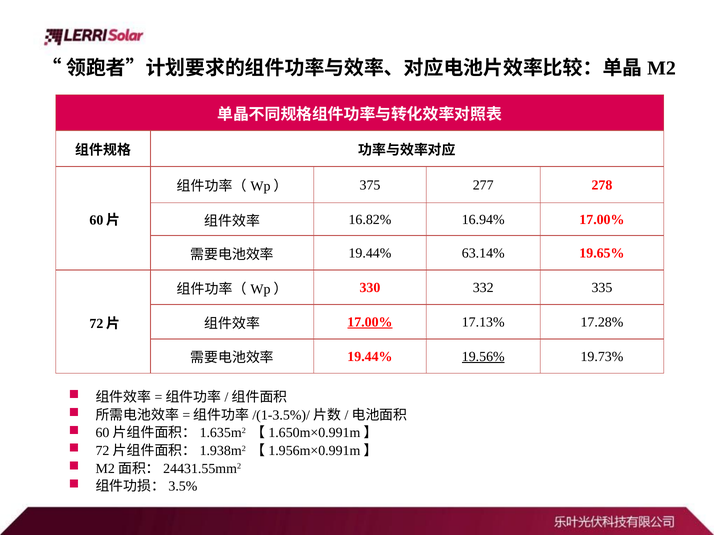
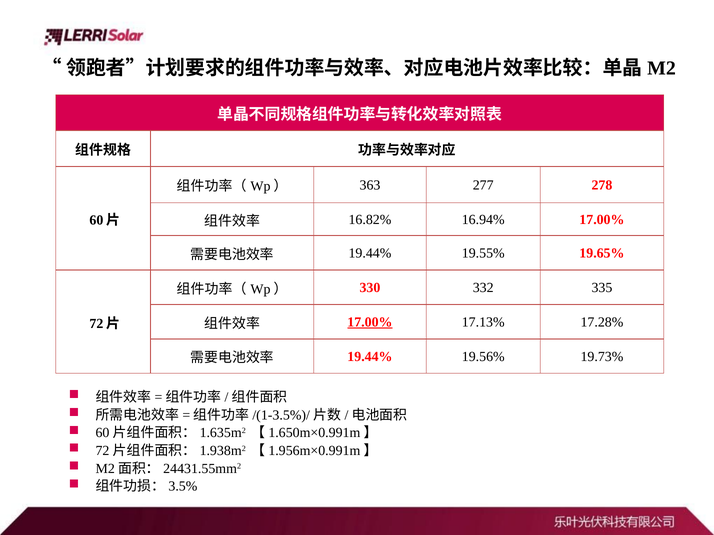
375: 375 -> 363
63.14%: 63.14% -> 19.55%
19.56% underline: present -> none
